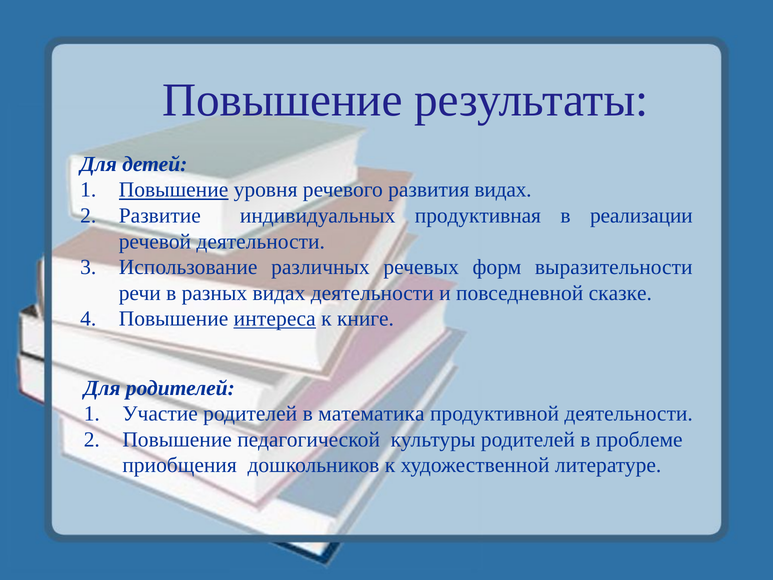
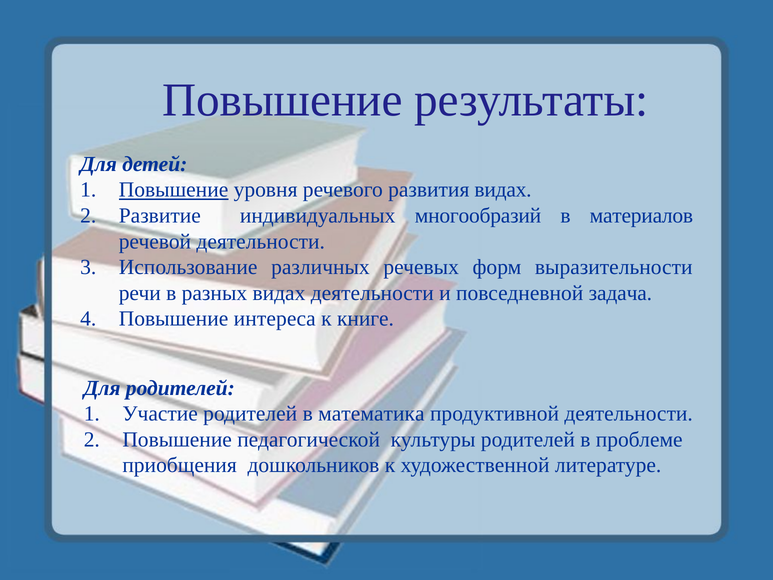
продуктивная: продуктивная -> многообразий
реализации: реализации -> материалов
сказке: сказке -> задача
интереса underline: present -> none
